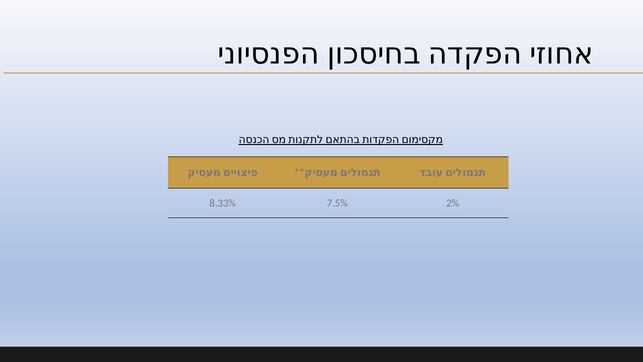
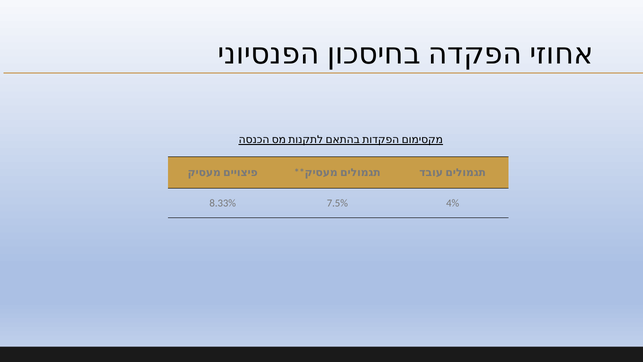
2%: 2% -> 4%
